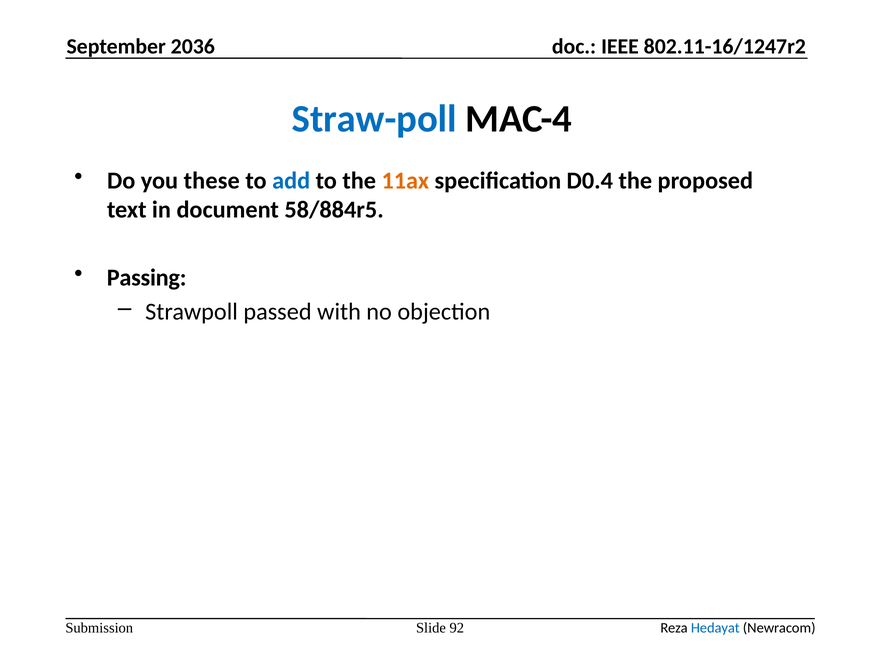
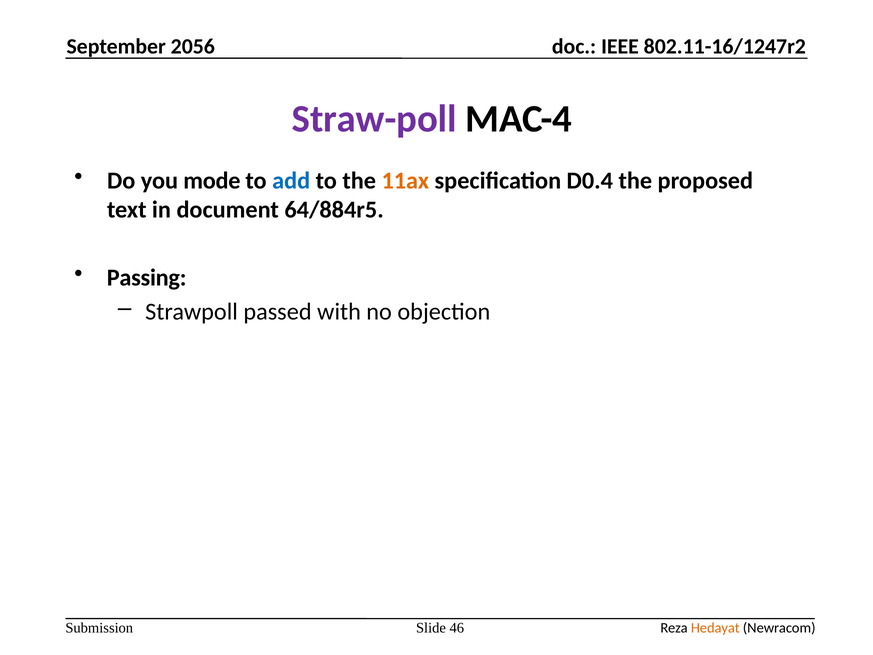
2036: 2036 -> 2056
Straw-poll colour: blue -> purple
these: these -> mode
58/884r5: 58/884r5 -> 64/884r5
92: 92 -> 46
Hedayat colour: blue -> orange
